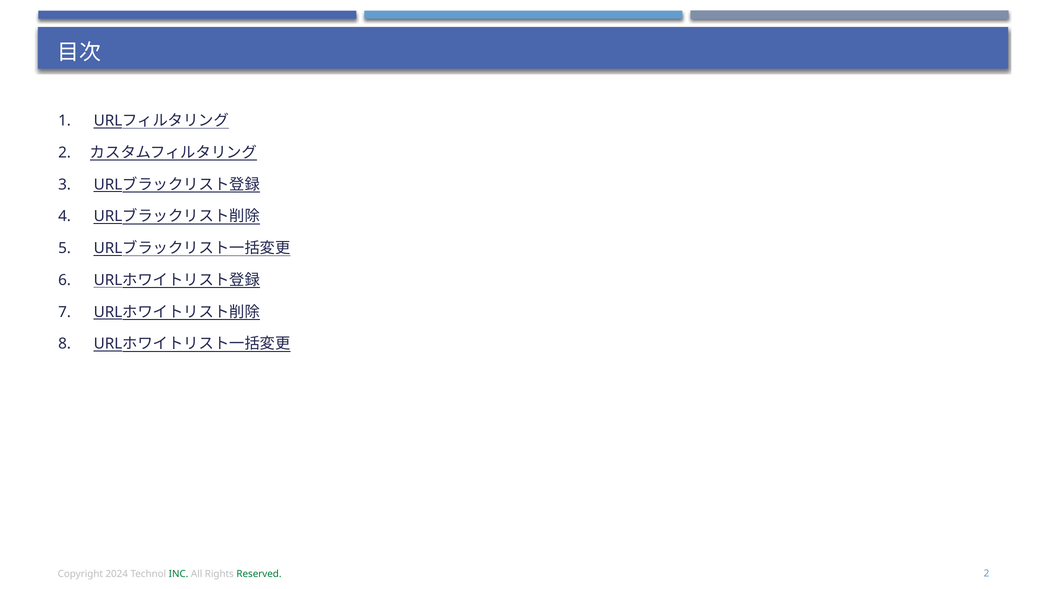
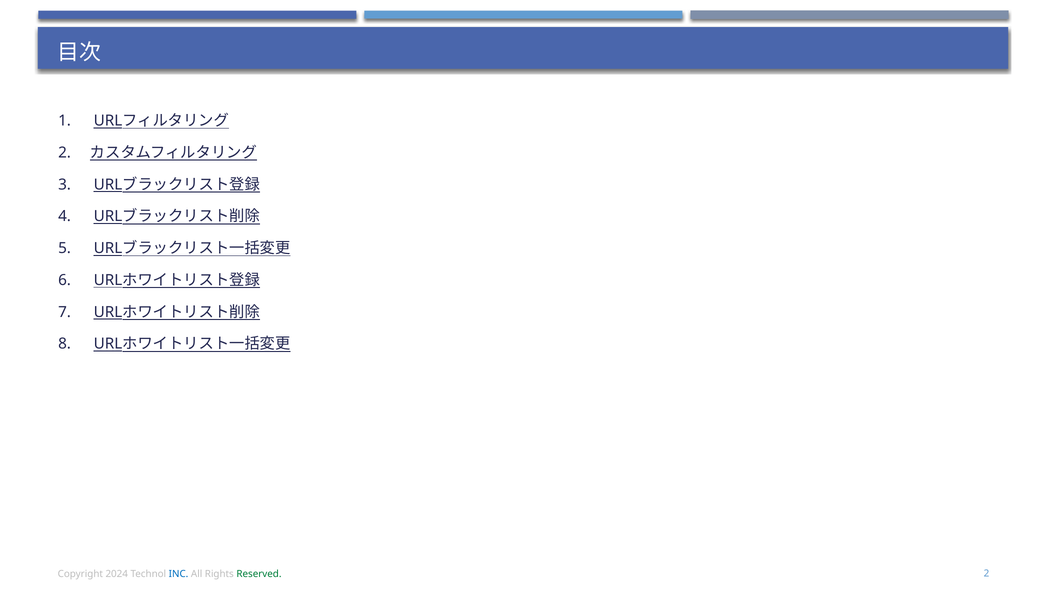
INC colour: green -> blue
